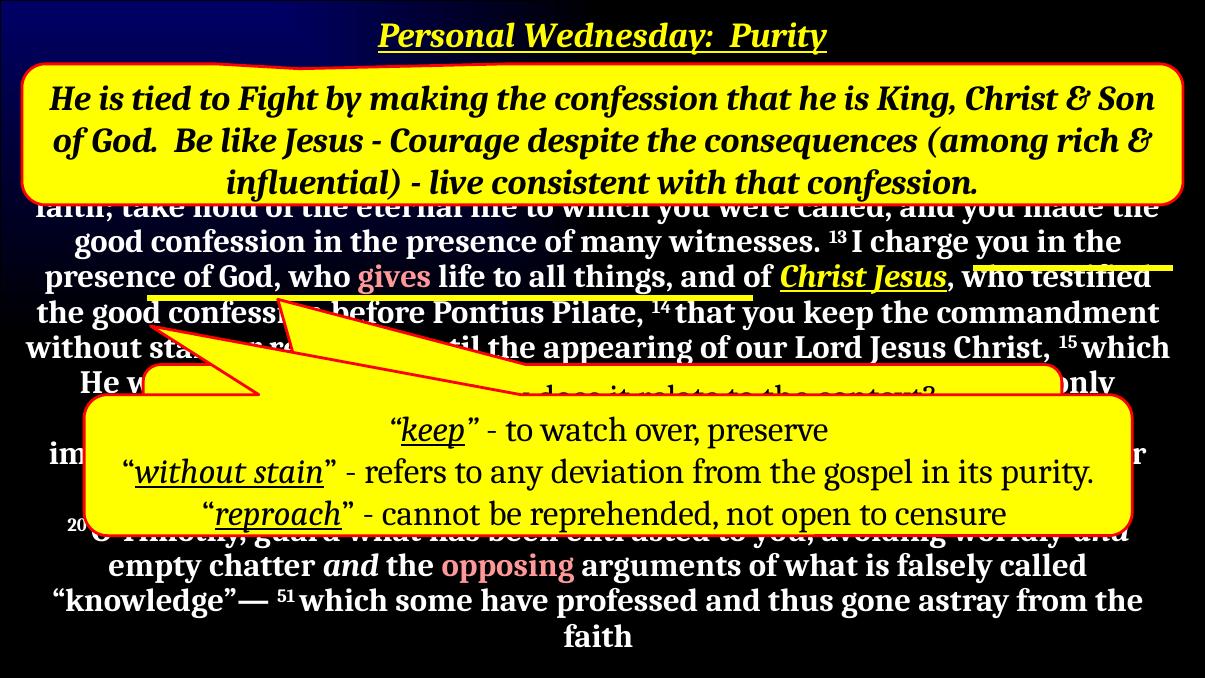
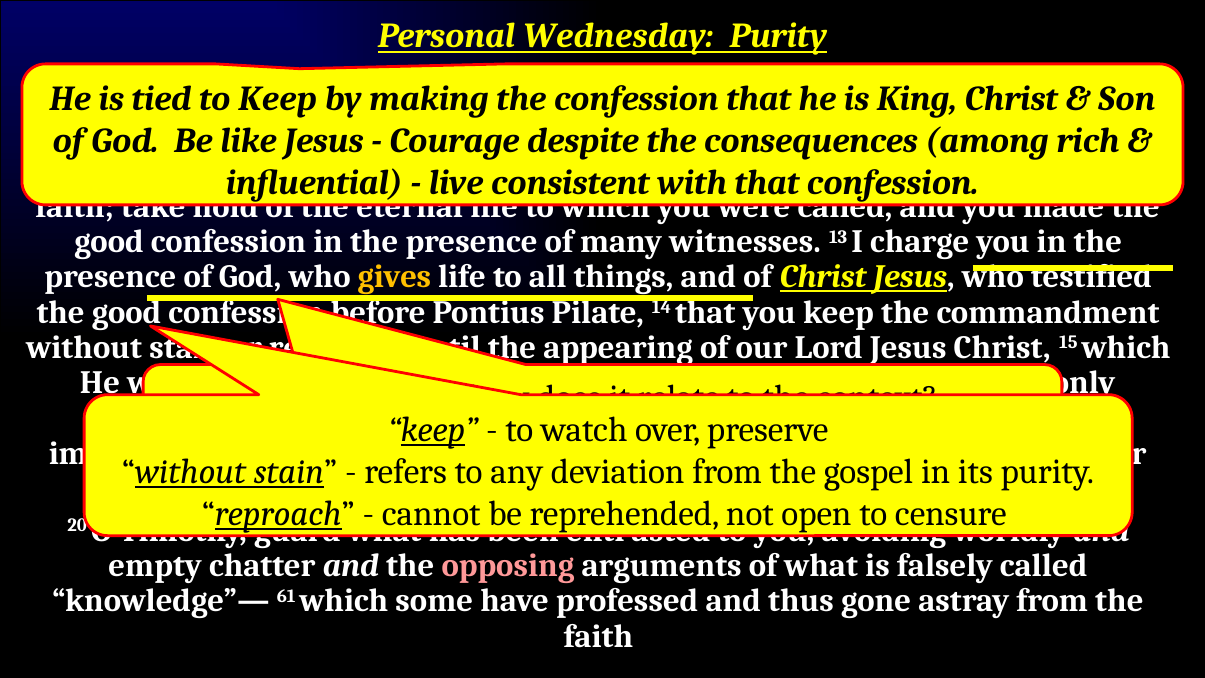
to Fight: Fight -> Keep
gives colour: pink -> yellow
51: 51 -> 61
